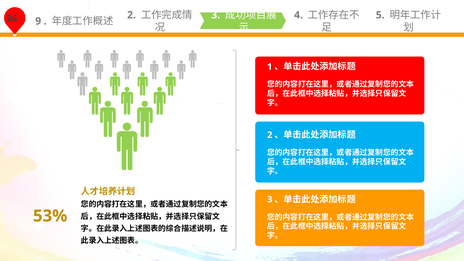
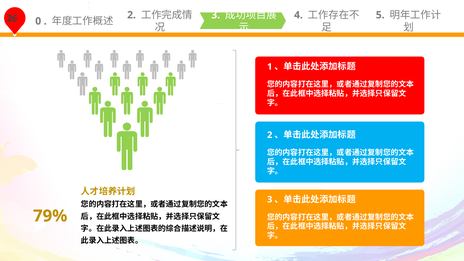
9: 9 -> 0
53%: 53% -> 79%
